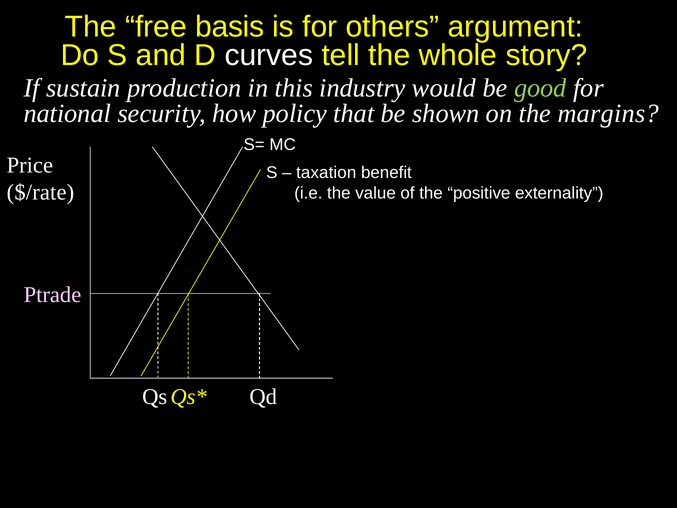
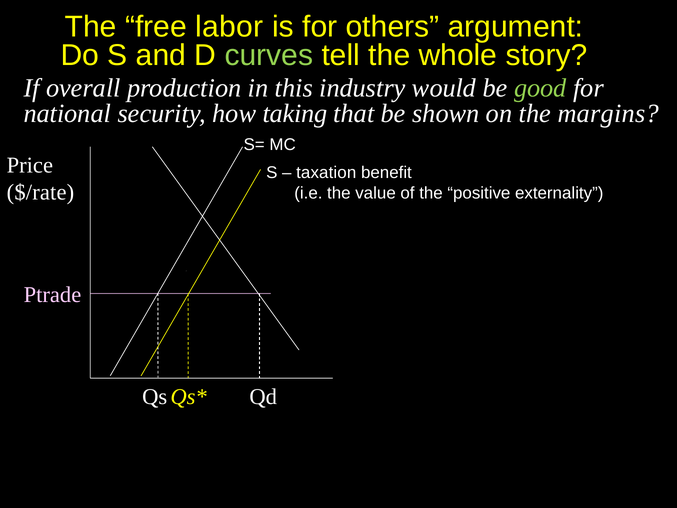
basis: basis -> labor
curves colour: white -> light green
sustain: sustain -> overall
policy: policy -> taking
